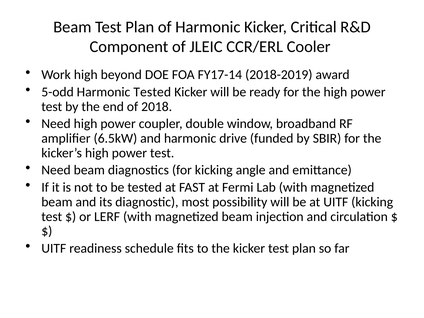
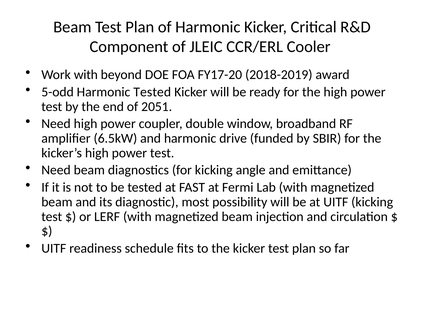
Work high: high -> with
FY17-14: FY17-14 -> FY17-20
2018: 2018 -> 2051
